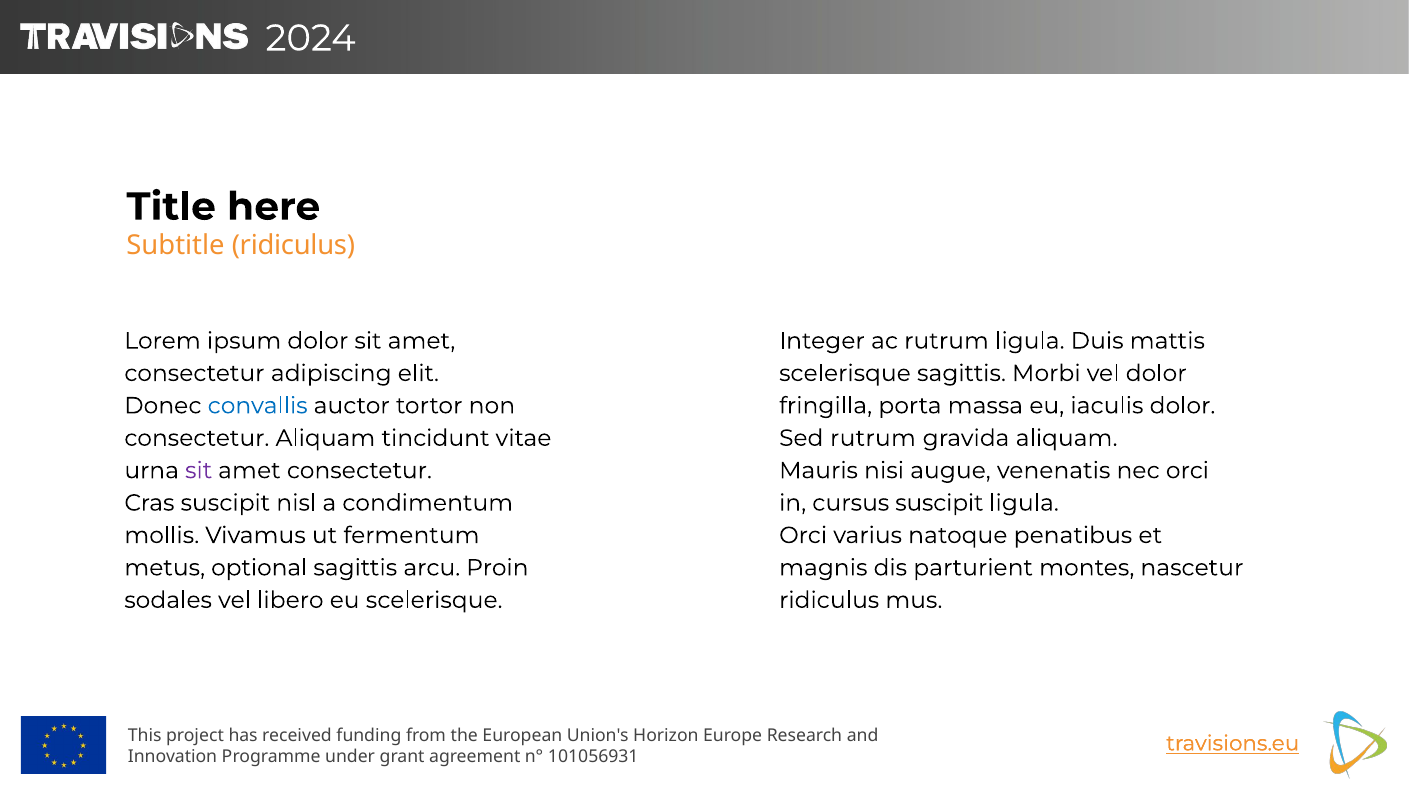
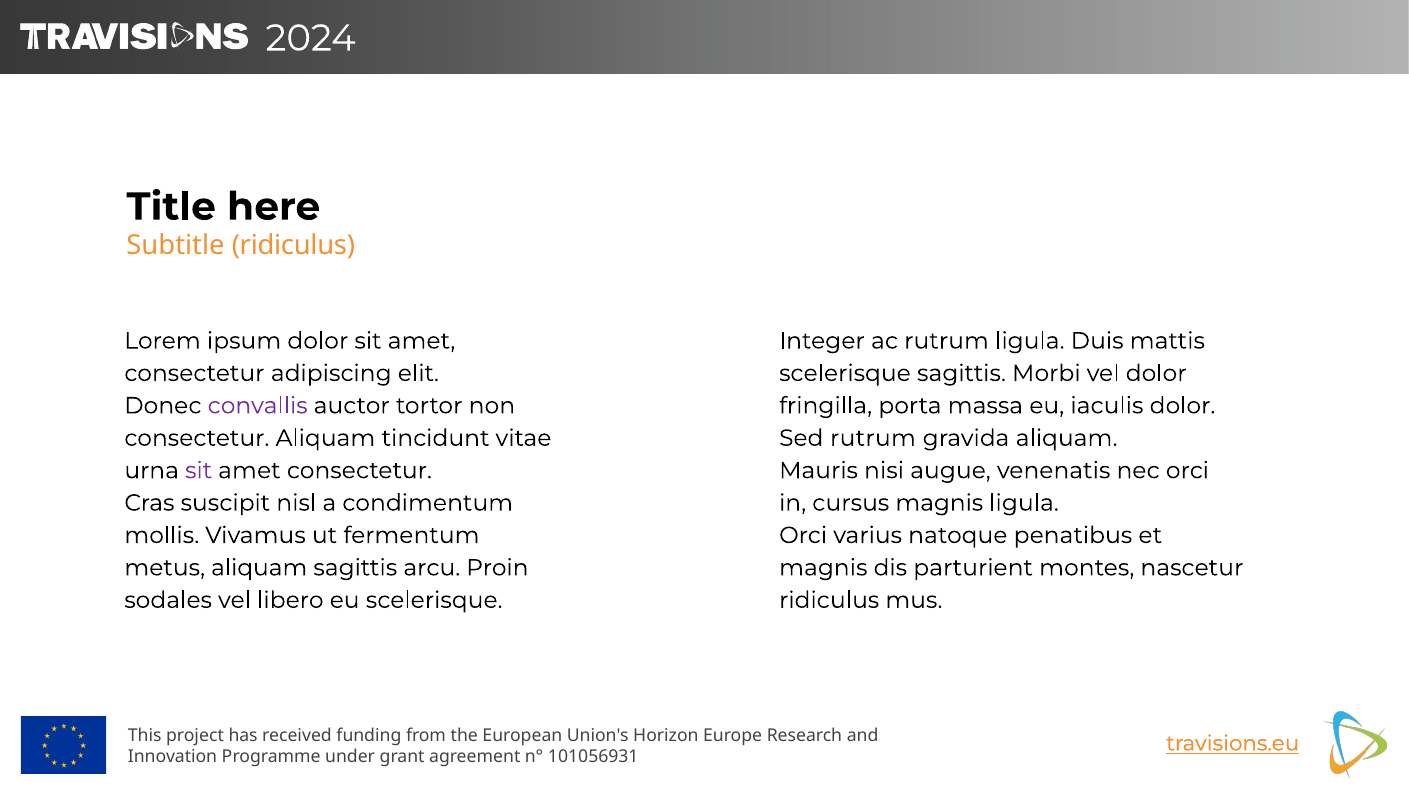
convallis colour: blue -> purple
cursus suscipit: suscipit -> magnis
metus optional: optional -> aliquam
